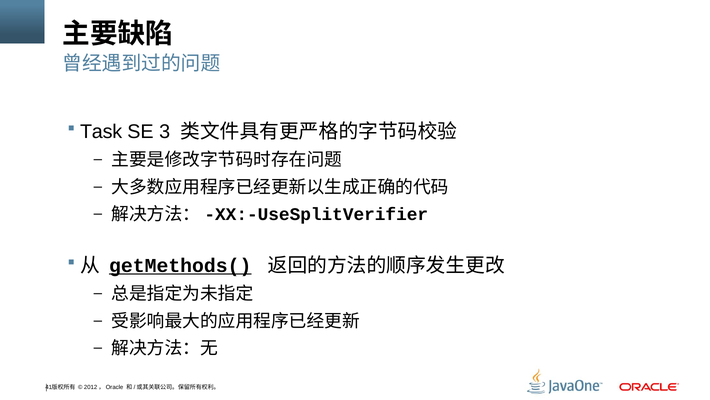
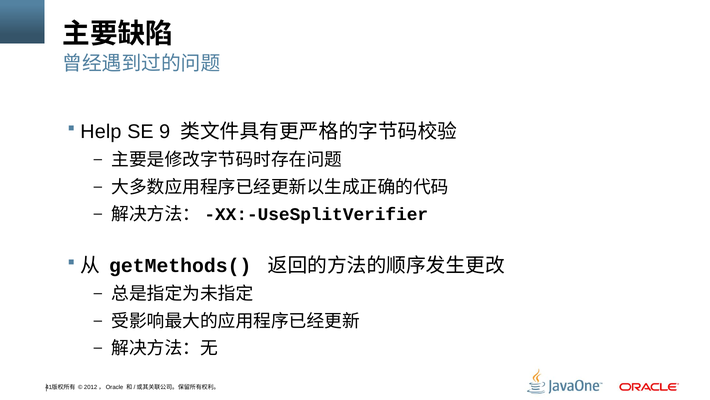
Task: Task -> Help
3: 3 -> 9
getMethods( underline: present -> none
